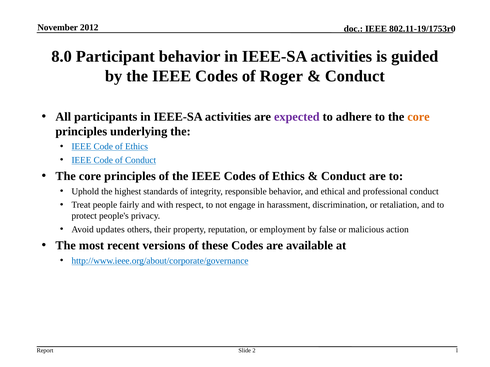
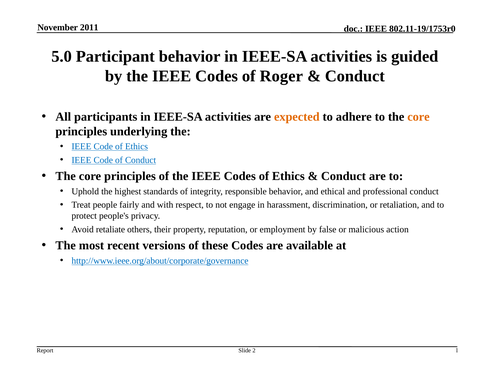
2012: 2012 -> 2011
8.0: 8.0 -> 5.0
expected colour: purple -> orange
updates: updates -> retaliate
